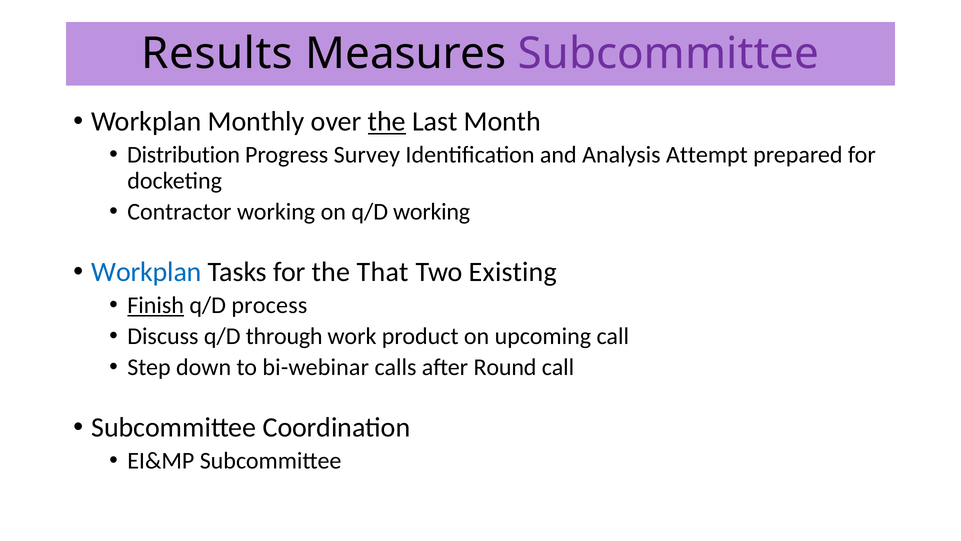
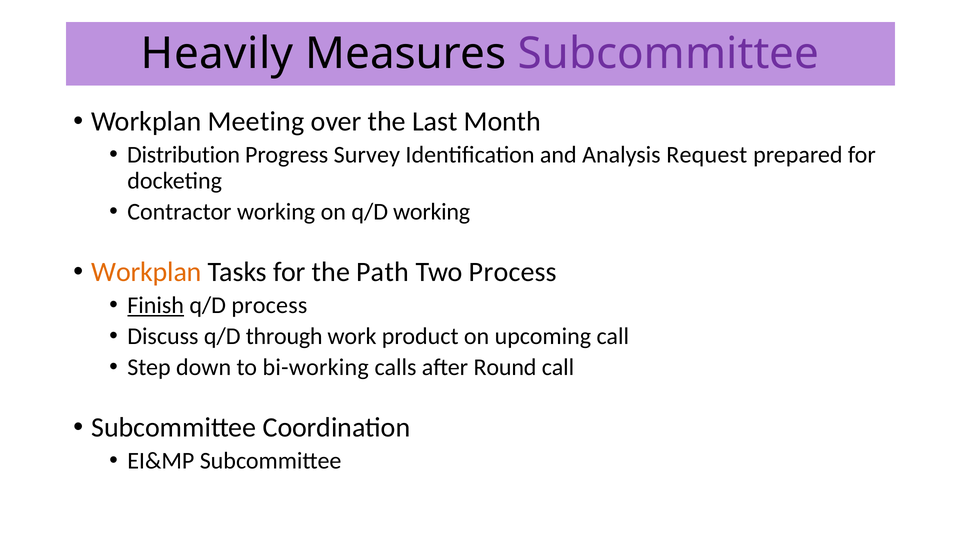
Results: Results -> Heavily
Monthly: Monthly -> Meeting
the at (387, 122) underline: present -> none
Attempt: Attempt -> Request
Workplan at (146, 272) colour: blue -> orange
That: That -> Path
Two Existing: Existing -> Process
bi-webinar: bi-webinar -> bi-working
